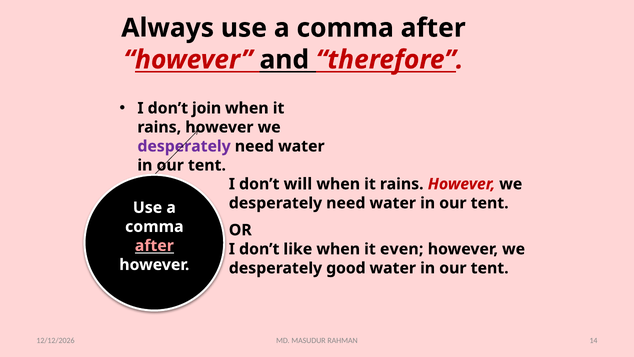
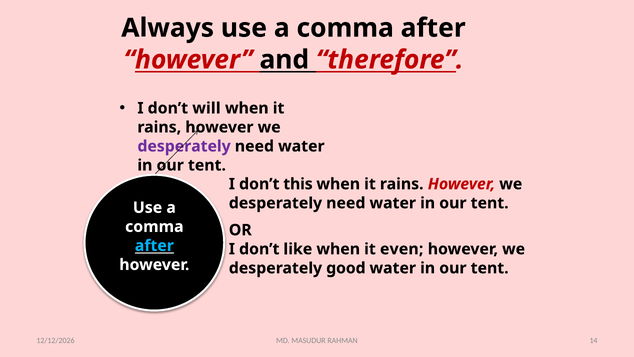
join: join -> will
will: will -> this
after at (154, 245) colour: pink -> light blue
